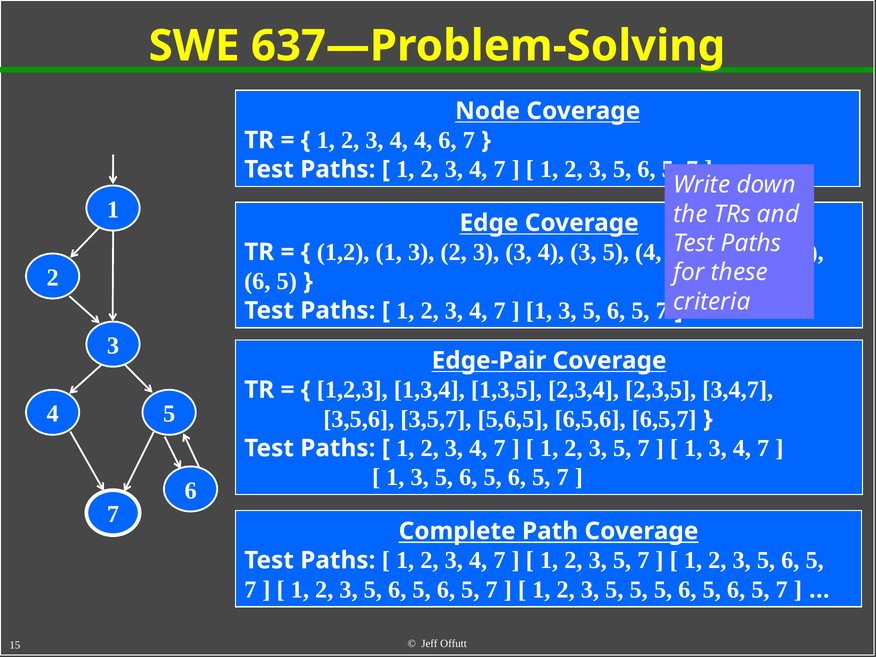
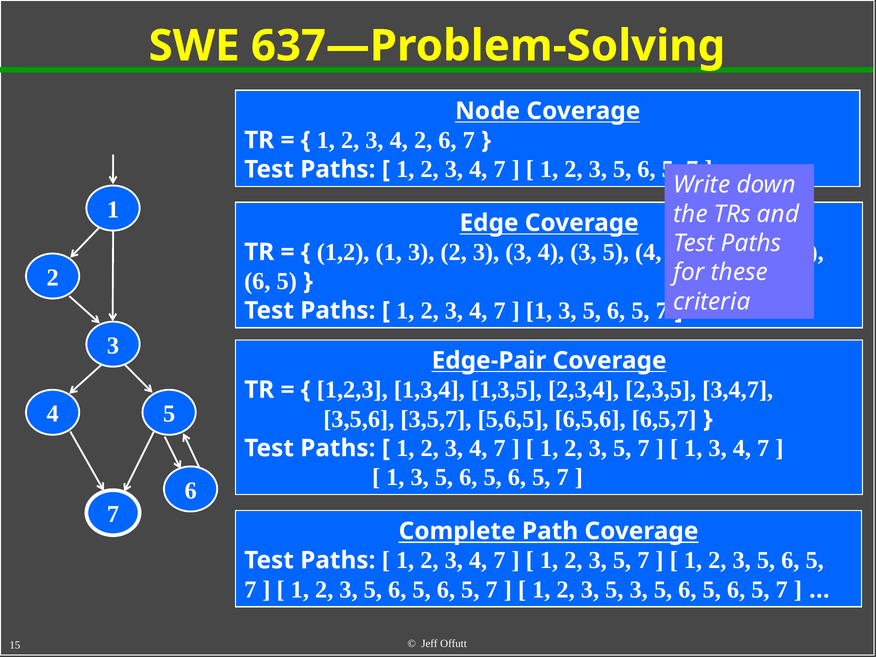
4 4: 4 -> 2
3 5 5: 5 -> 3
